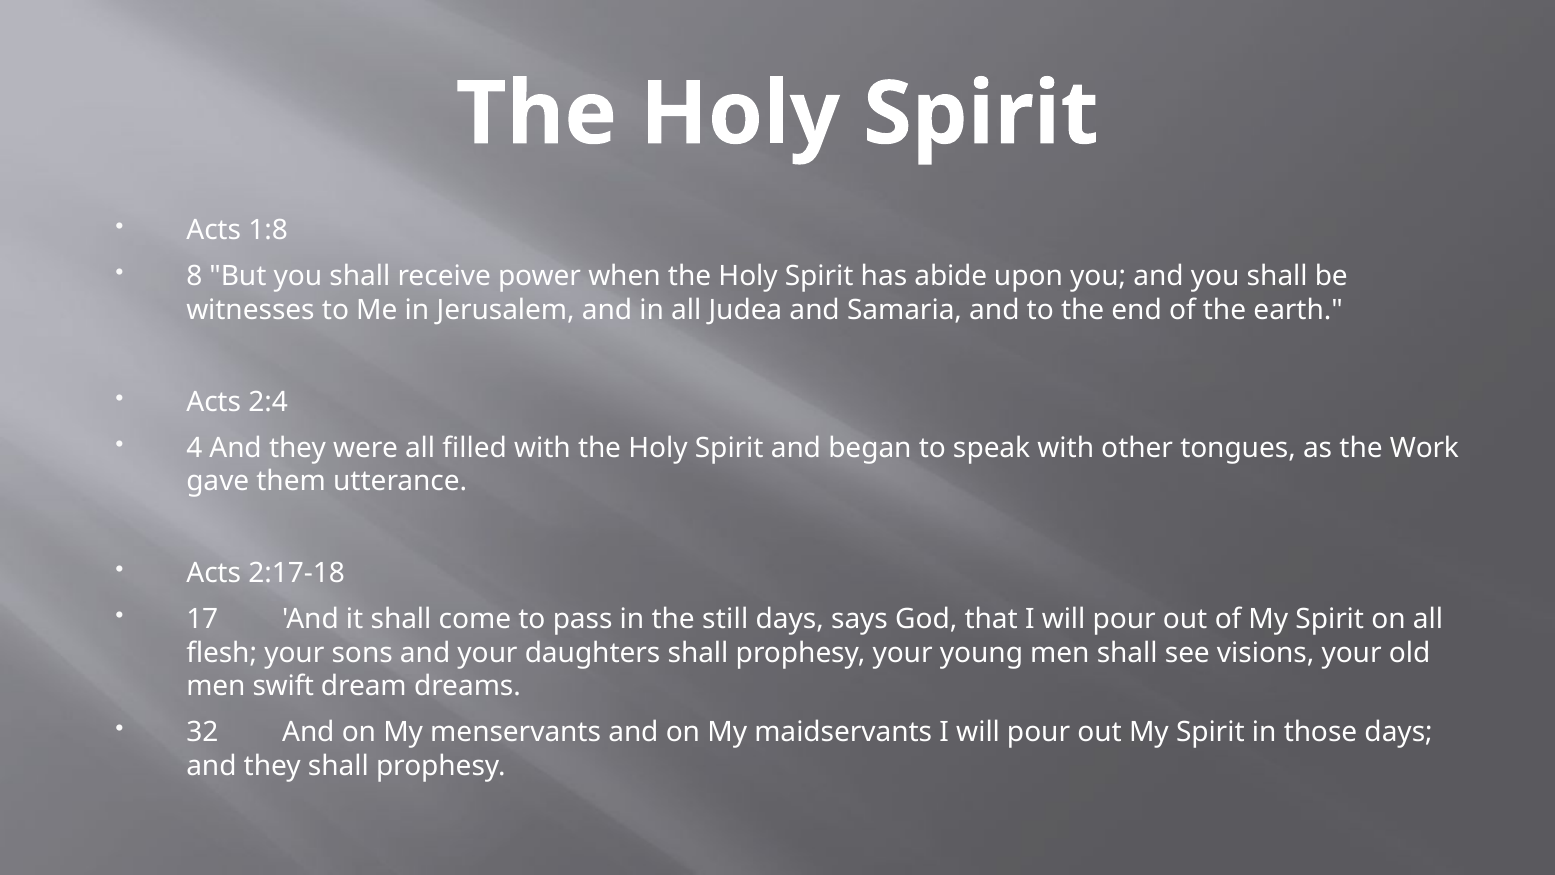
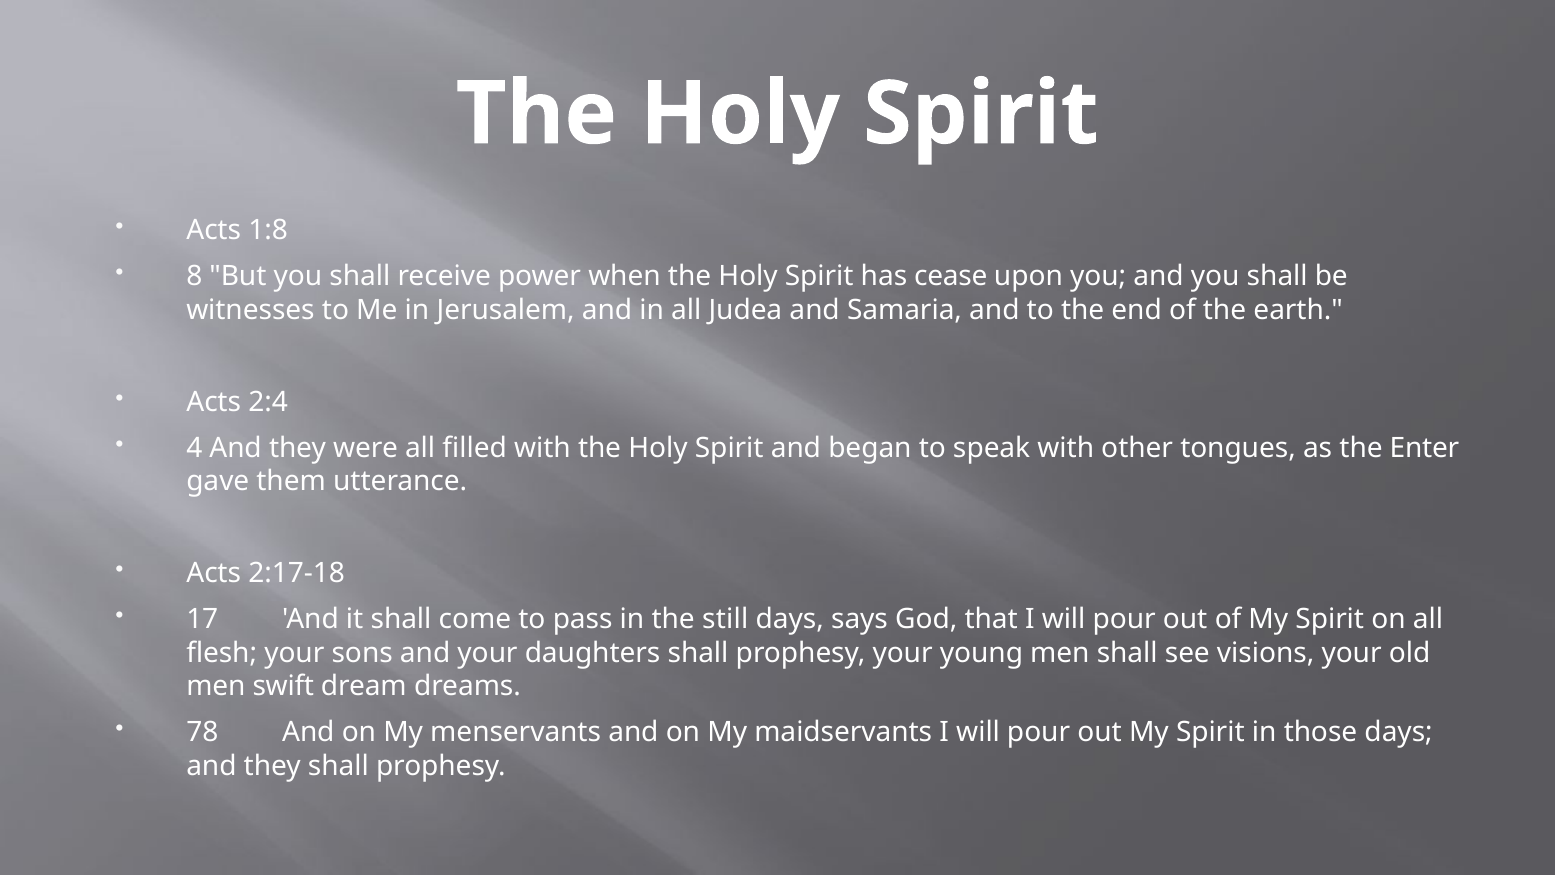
abide: abide -> cease
Work: Work -> Enter
32: 32 -> 78
